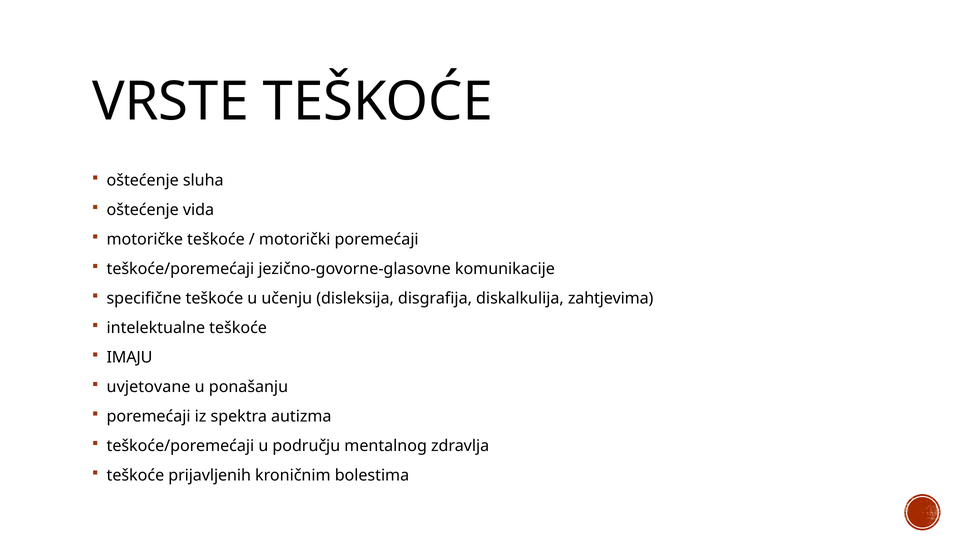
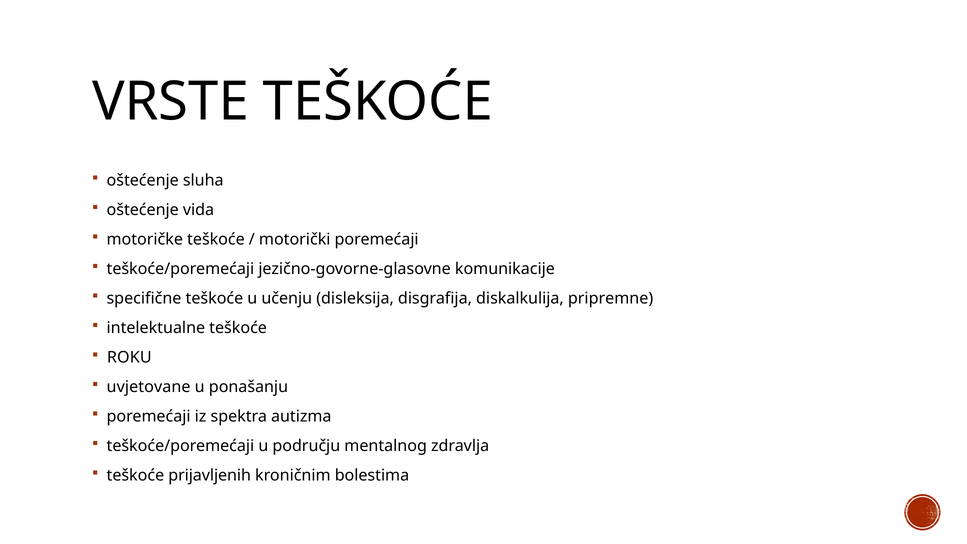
zahtjevima: zahtjevima -> pripremne
IMAJU: IMAJU -> ROKU
